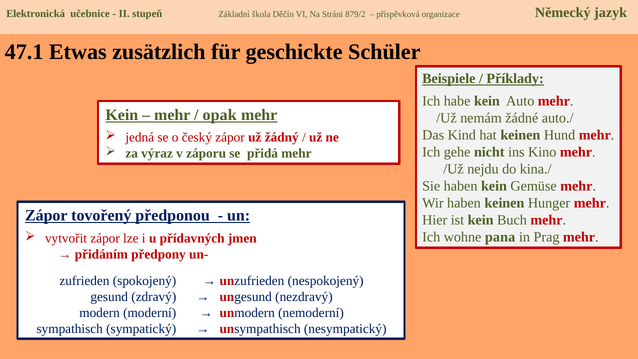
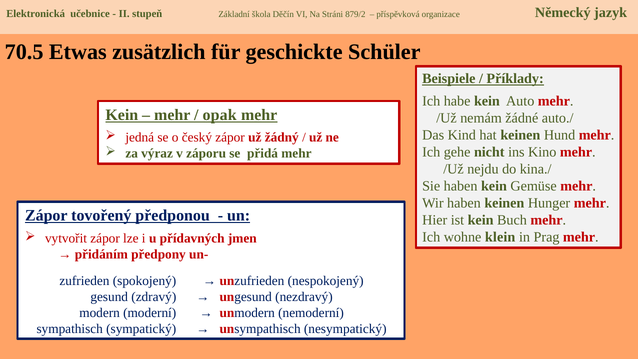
47.1: 47.1 -> 70.5
pana: pana -> klein
